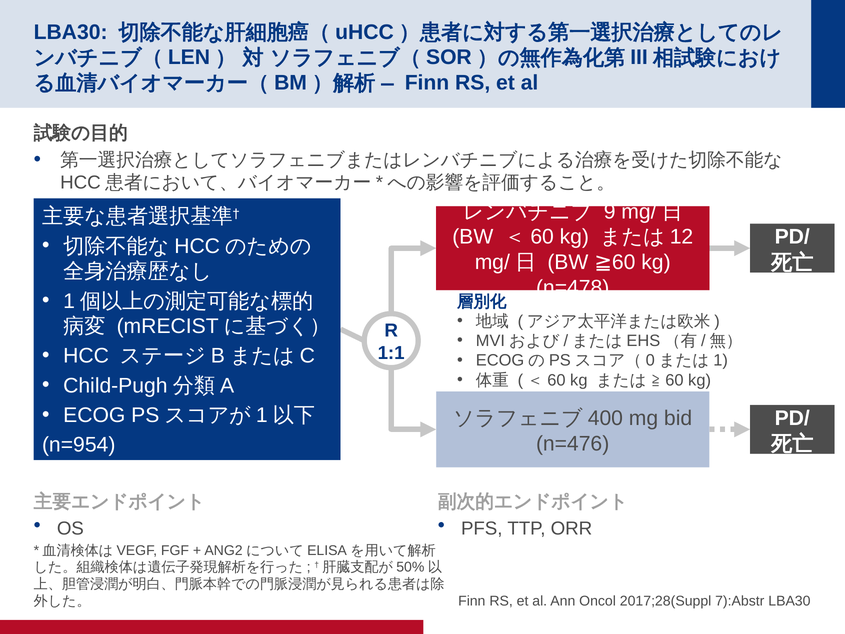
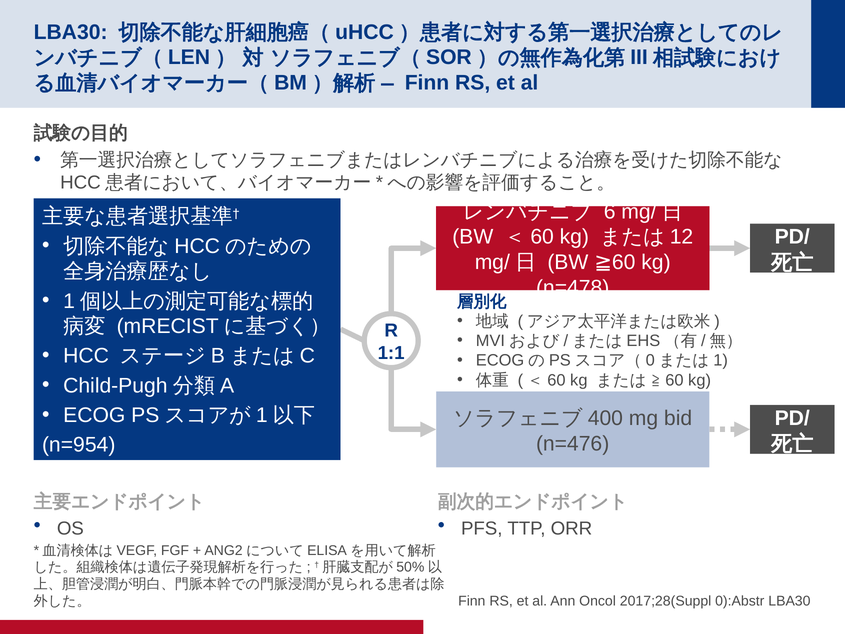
9: 9 -> 6
7):Abstr: 7):Abstr -> 0):Abstr
